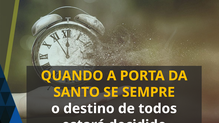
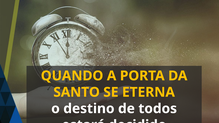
SEMPRE: SEMPRE -> ETERNA
